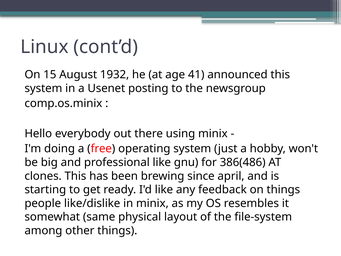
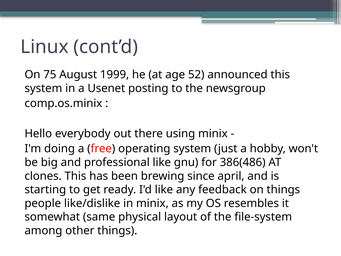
15: 15 -> 75
1932: 1932 -> 1999
41: 41 -> 52
